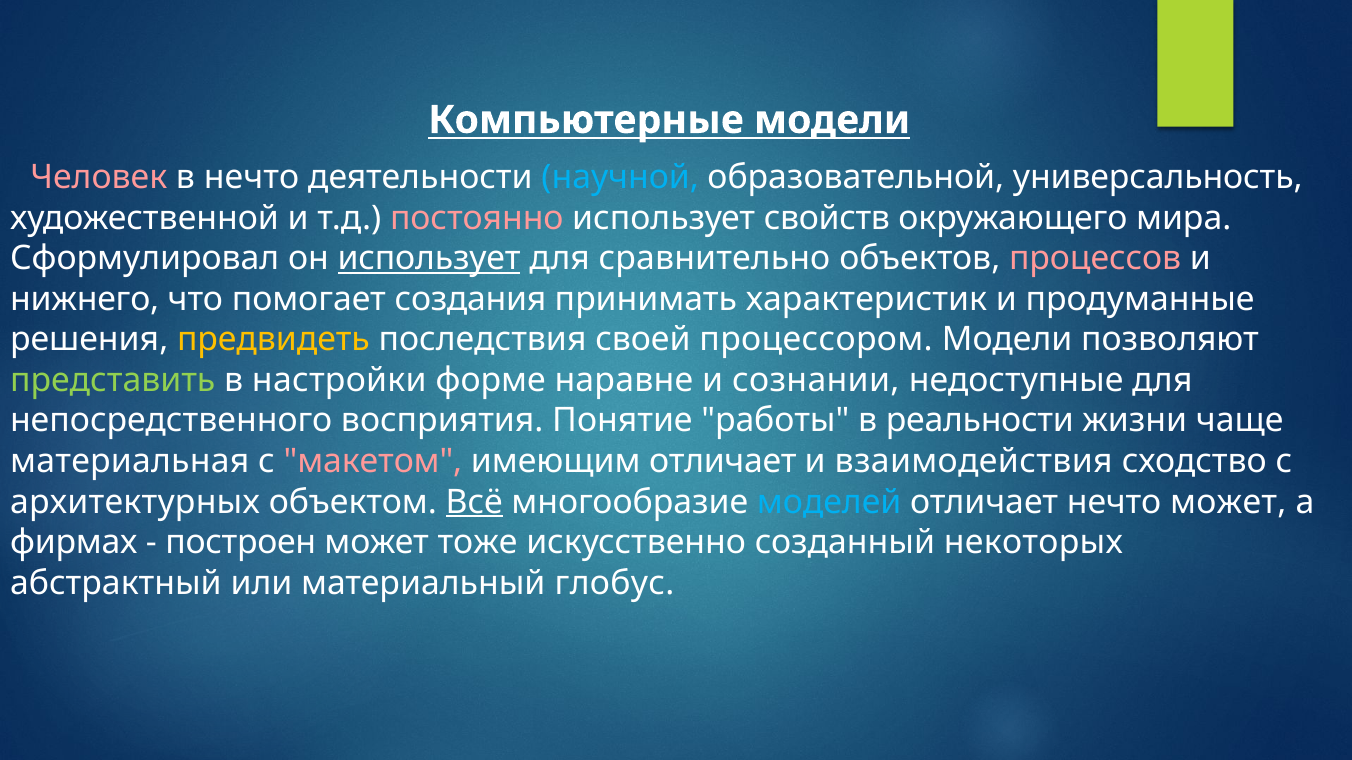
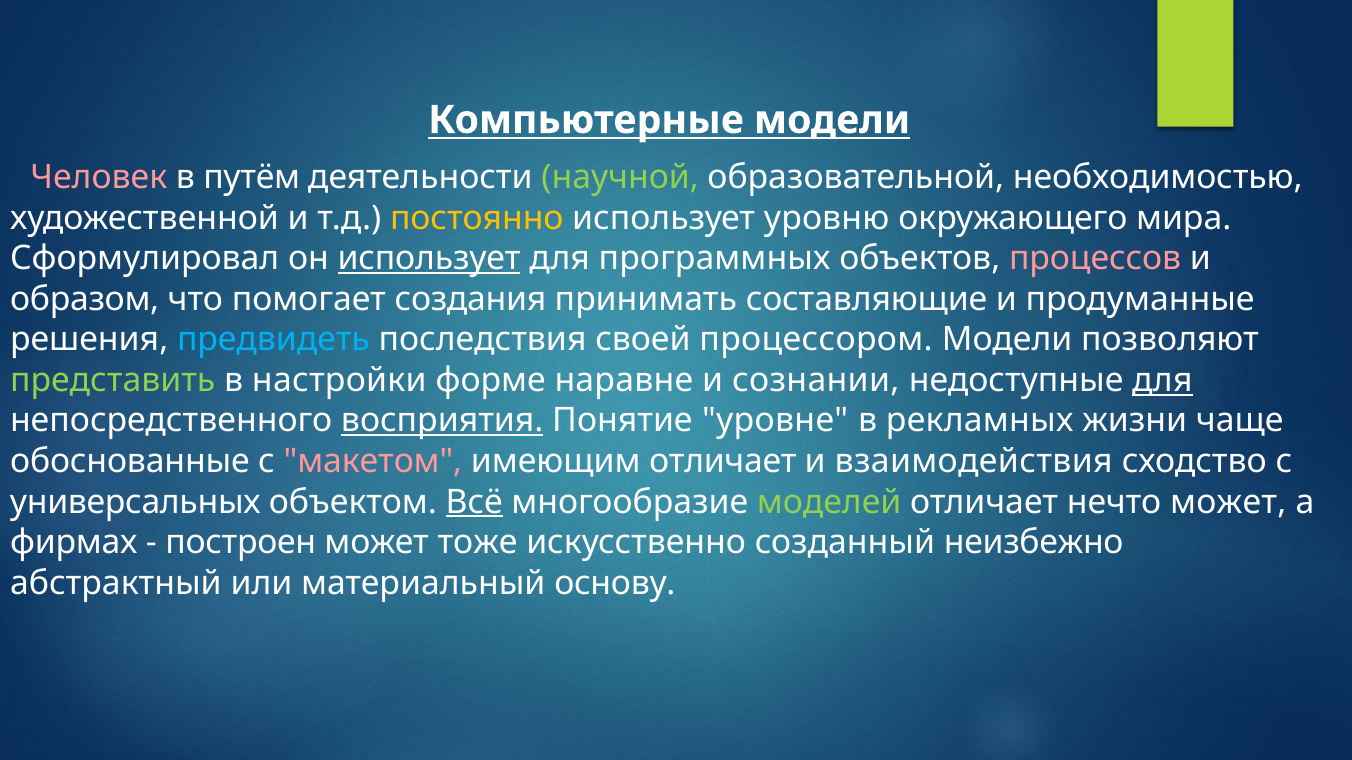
в нечто: нечто -> путём
научной colour: light blue -> light green
универсальность: универсальность -> необходимостью
постоянно colour: pink -> yellow
свойств: свойств -> уровню
сравнительно: сравнительно -> программных
нижнего: нижнего -> образом
характеристик: характеристик -> составляющие
предвидеть colour: yellow -> light blue
для at (1162, 381) underline: none -> present
восприятия underline: none -> present
работы: работы -> уровне
реальности: реальности -> рекламных
материальная: материальная -> обоснованные
архитектурных: архитектурных -> универсальных
моделей colour: light blue -> light green
некоторых: некоторых -> неизбежно
глобус: глобус -> основу
